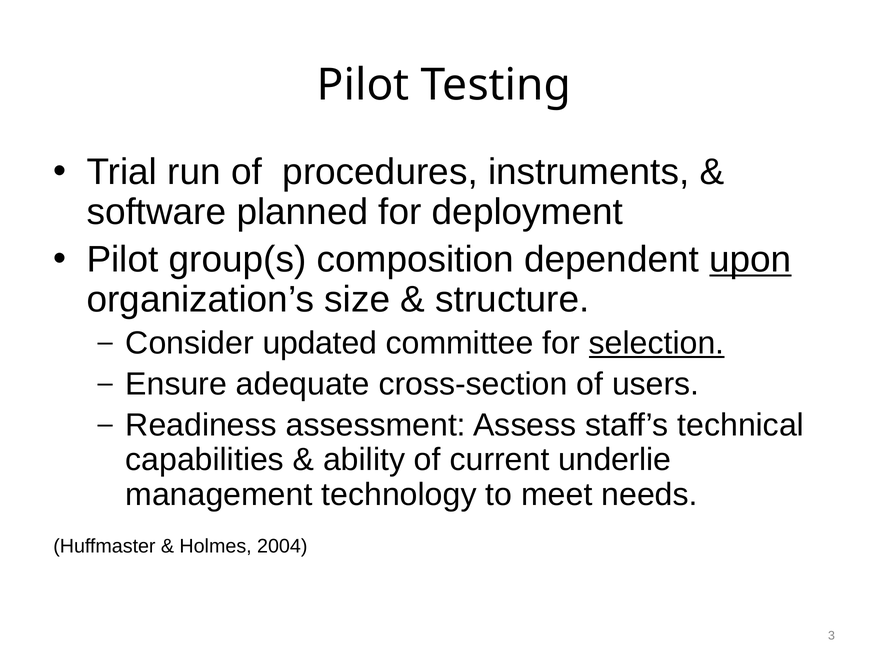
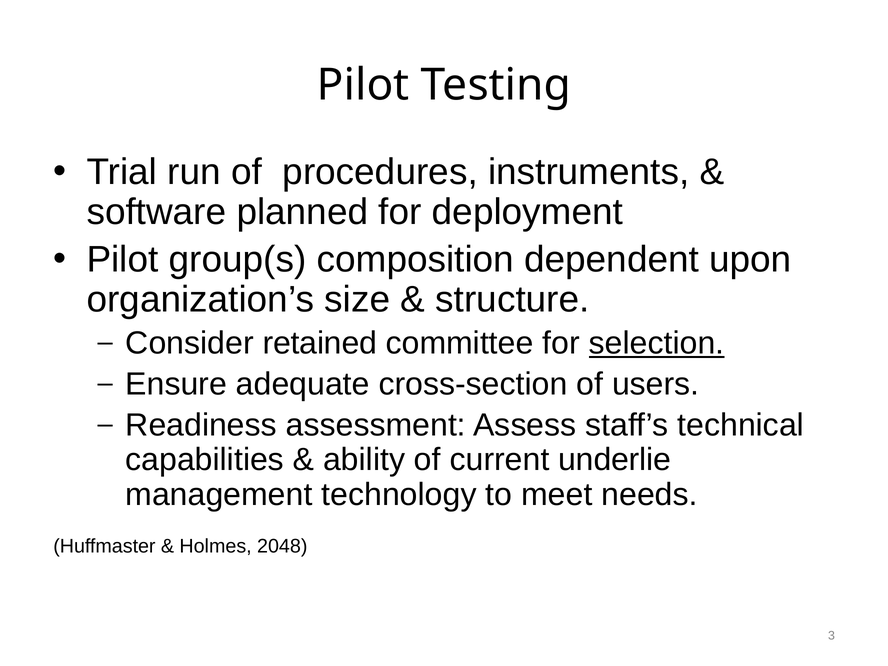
upon underline: present -> none
updated: updated -> retained
2004: 2004 -> 2048
